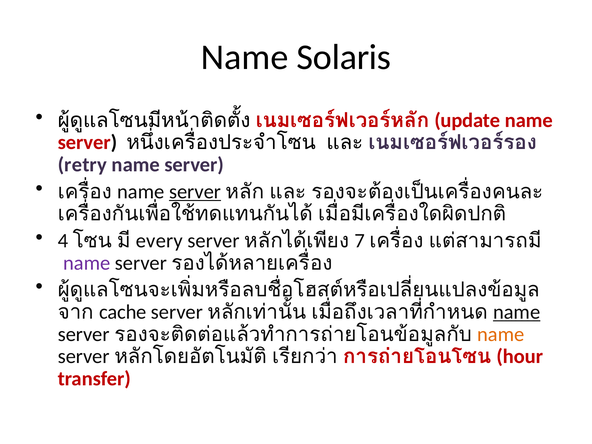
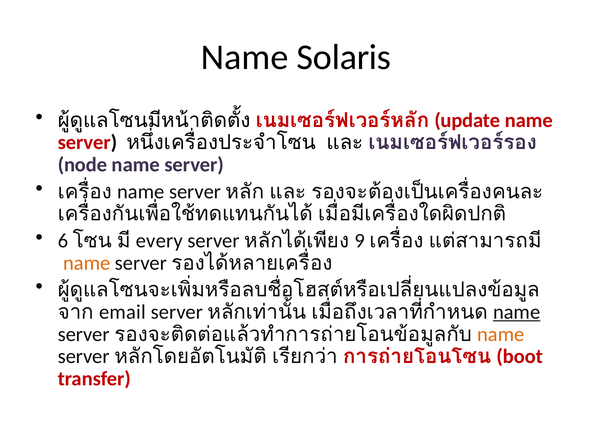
retry: retry -> node
server at (195, 192) underline: present -> none
4: 4 -> 6
7: 7 -> 9
name at (87, 263) colour: purple -> orange
cache: cache -> email
hour: hour -> boot
